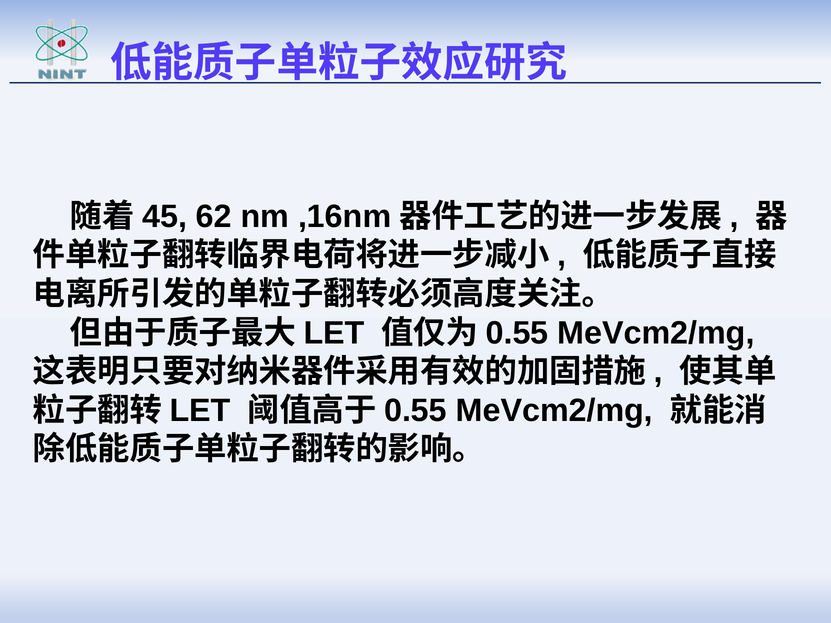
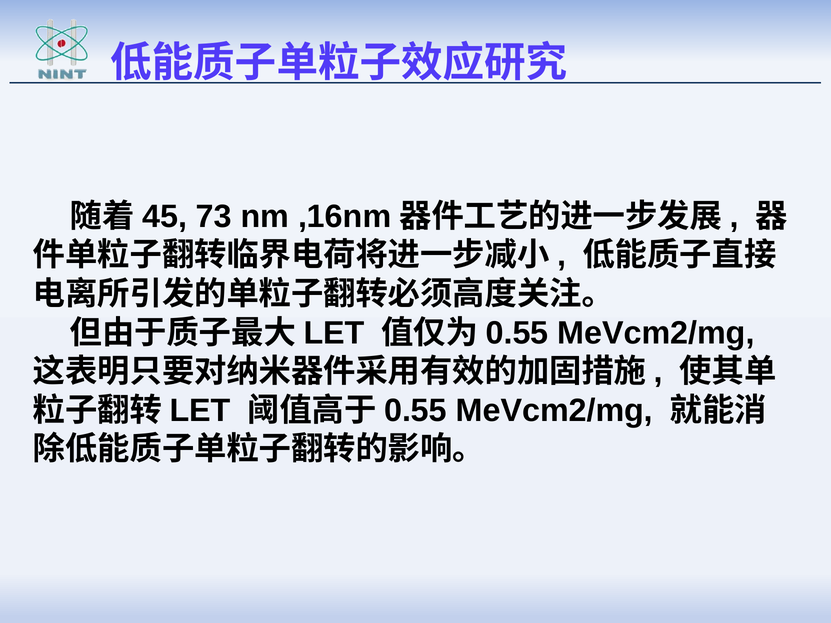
62: 62 -> 73
